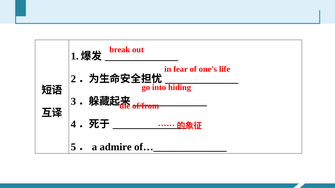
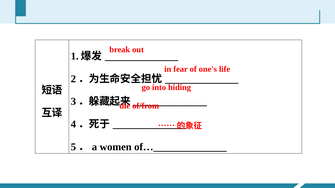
admire: admire -> women
